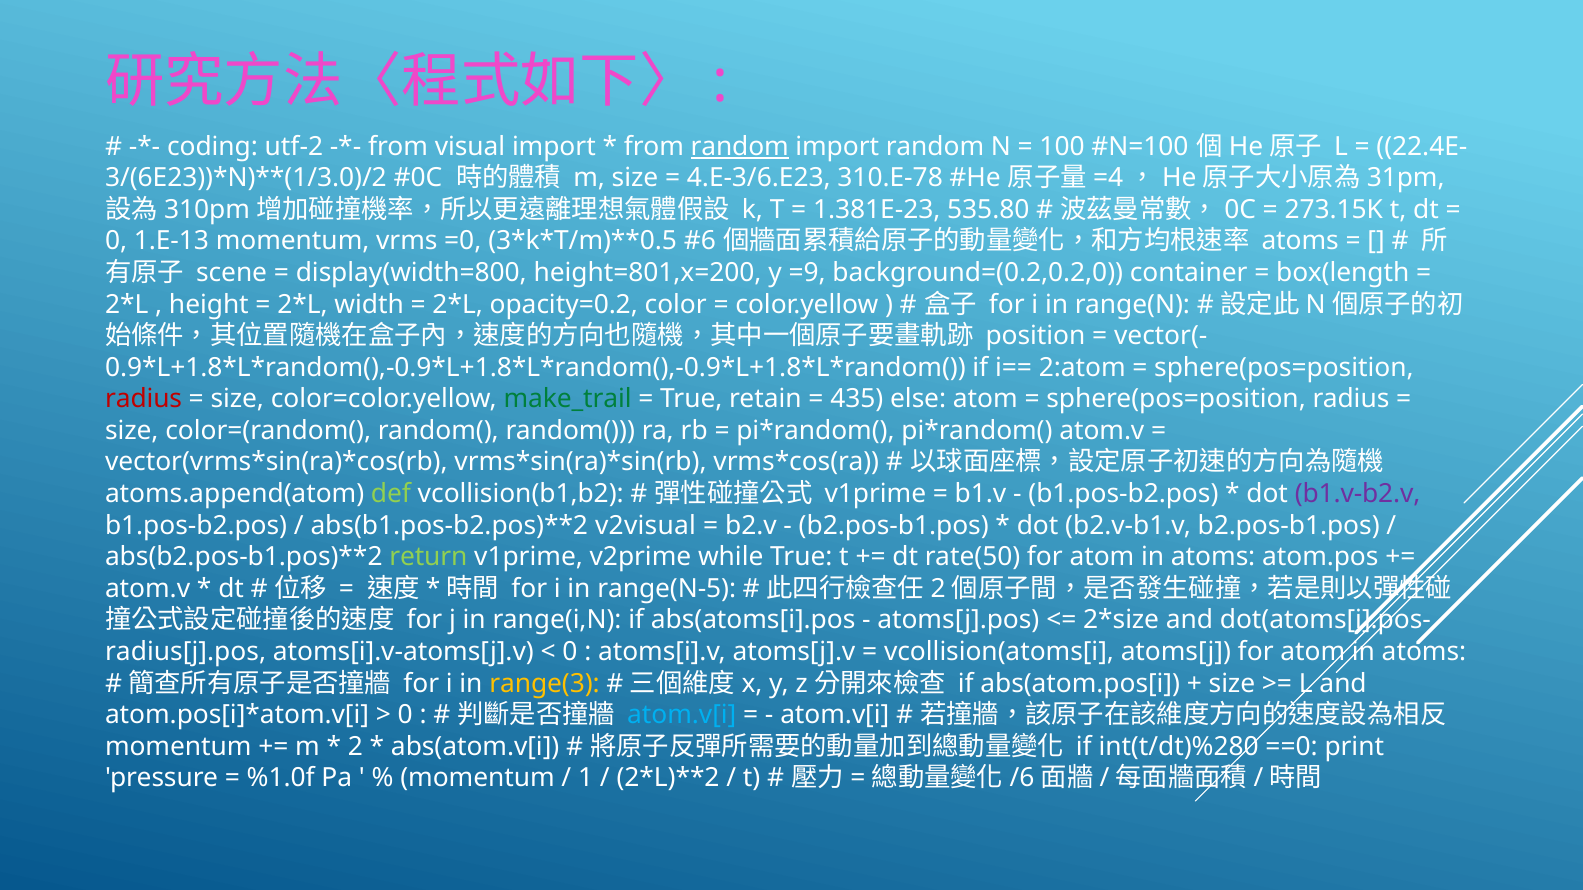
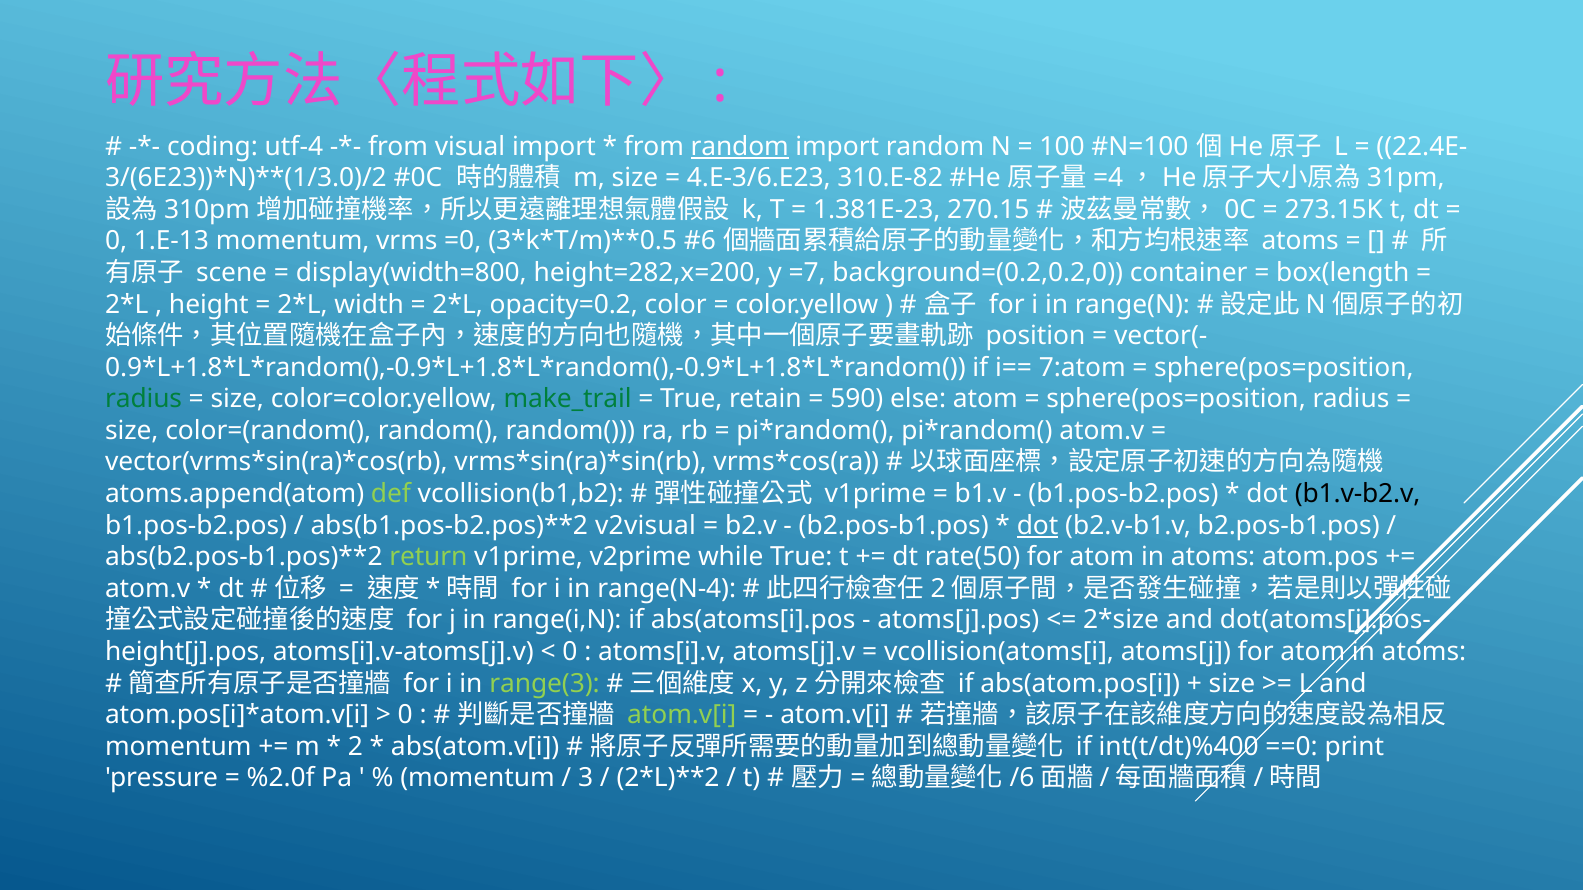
utf-2: utf-2 -> utf-4
310.E-78: 310.E-78 -> 310.E-82
535.80: 535.80 -> 270.15
height=801,x=200: height=801,x=200 -> height=282,x=200
=9: =9 -> =7
2:atom: 2:atom -> 7:atom
radius at (144, 399) colour: red -> green
435: 435 -> 590
b1.v-b2.v colour: purple -> black
dot at (1038, 526) underline: none -> present
range(N-5: range(N-5 -> range(N-4
radius[j].pos: radius[j].pos -> height[j].pos
range(3 colour: yellow -> light green
atom.v[i at (682, 715) colour: light blue -> light green
int(t/dt)%280: int(t/dt)%280 -> int(t/dt)%400
%1.0f: %1.0f -> %2.0f
1: 1 -> 3
